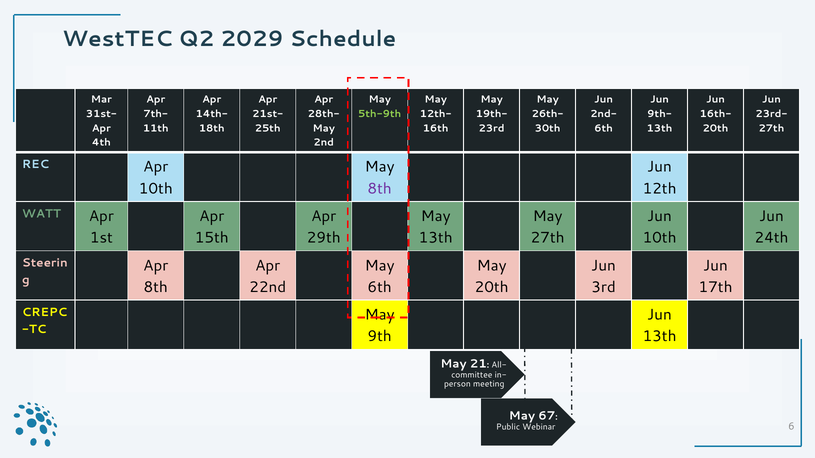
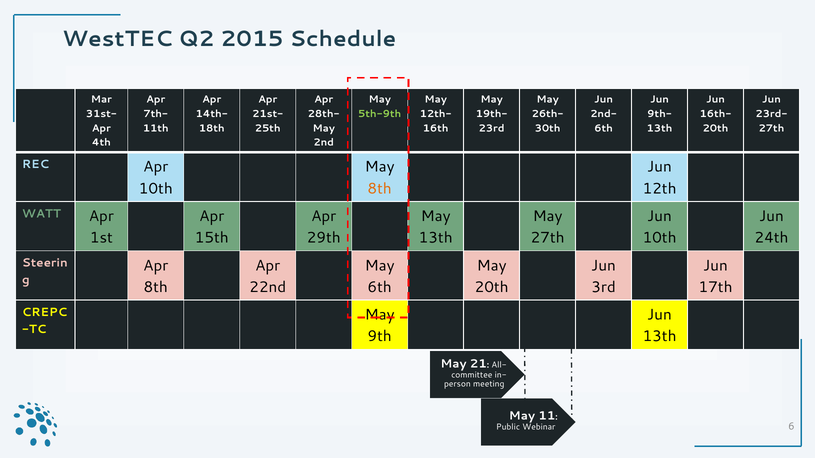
2029: 2029 -> 2015
8th at (380, 189) colour: purple -> orange
67: 67 -> 11
